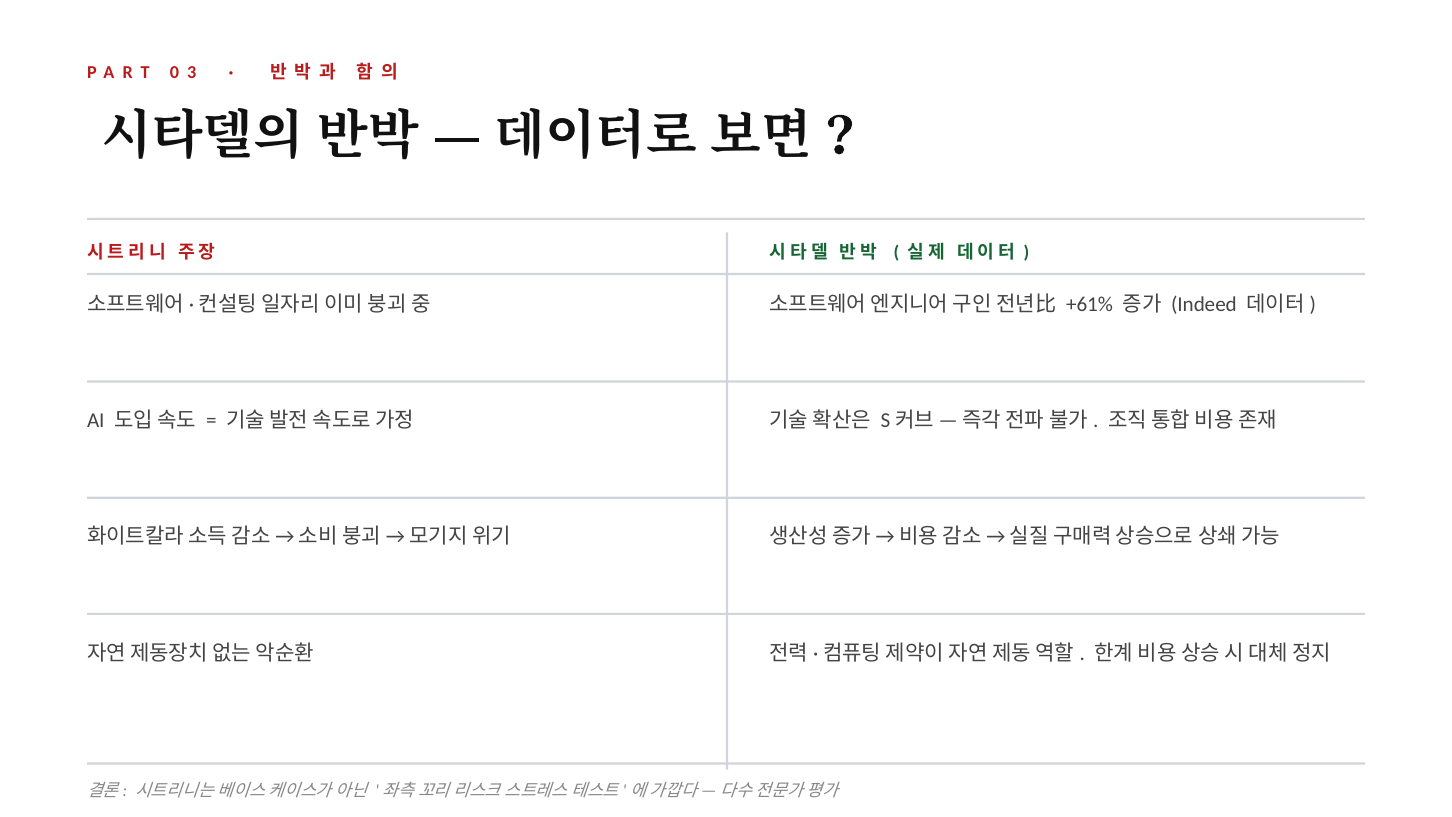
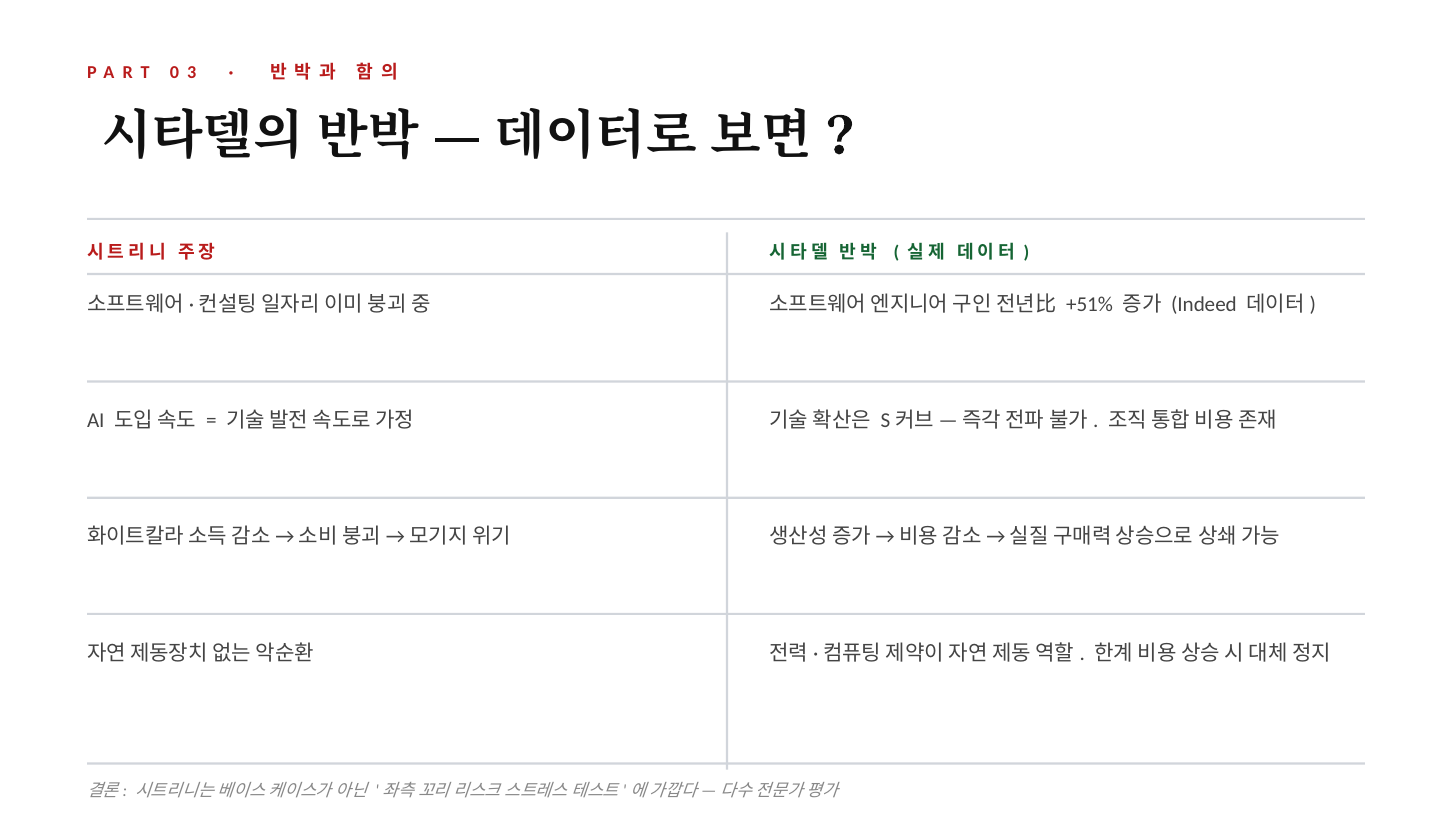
+61%: +61% -> +51%
